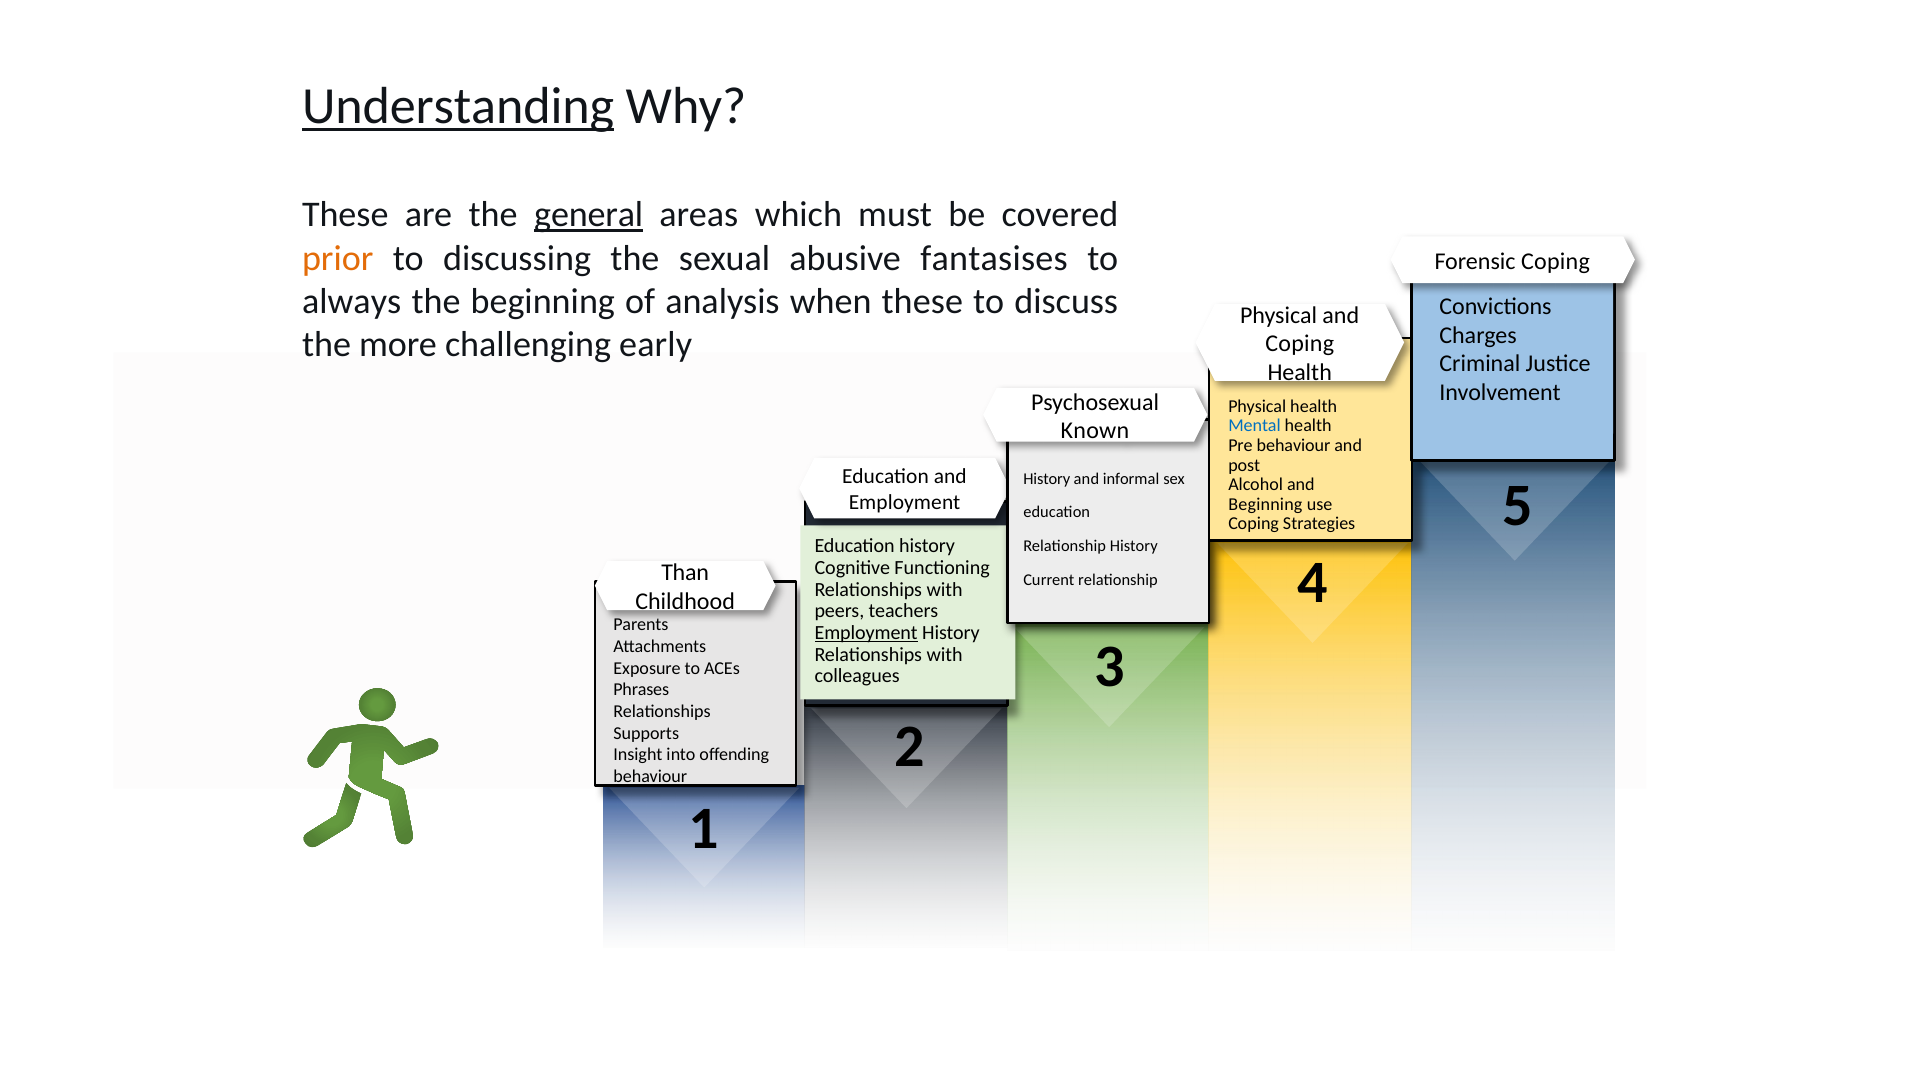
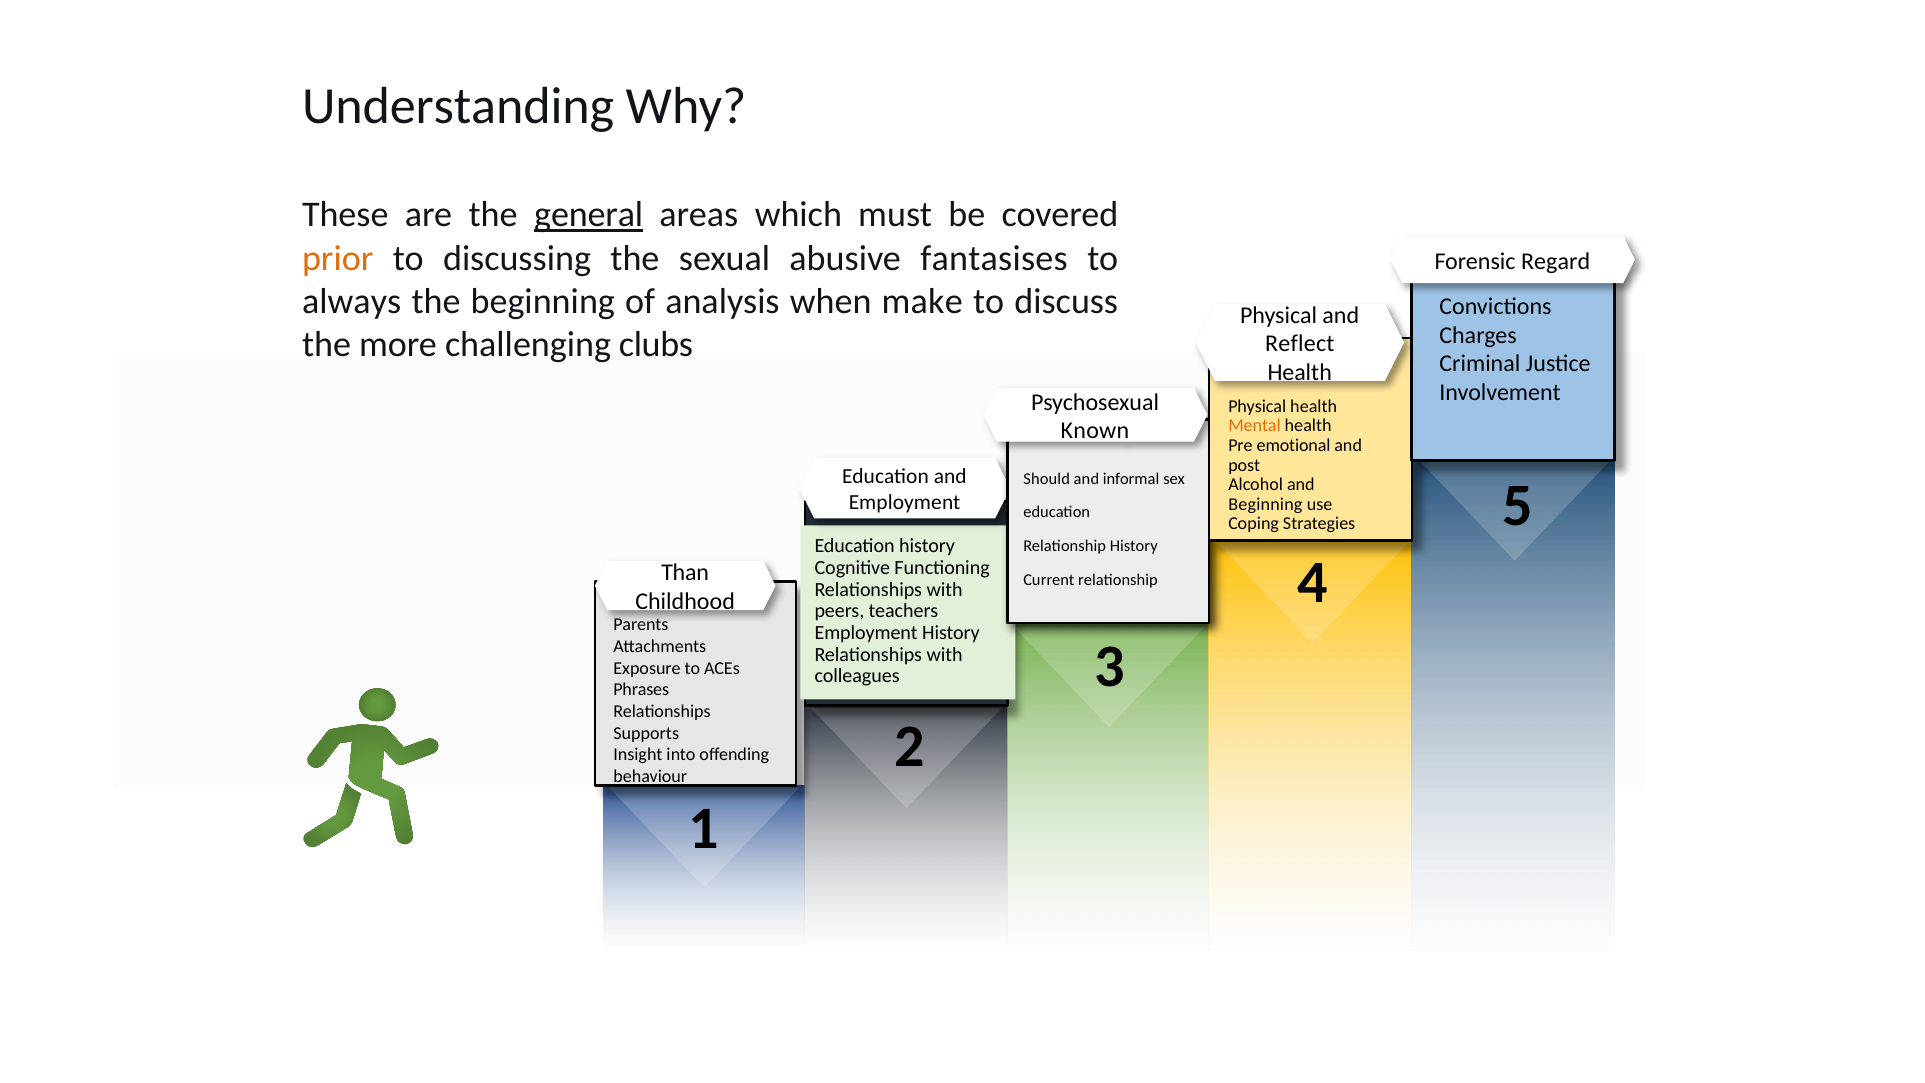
Understanding underline: present -> none
Forensic Coping: Coping -> Regard
when these: these -> make
early: early -> clubs
Coping at (1300, 344): Coping -> Reflect
Mental colour: blue -> orange
Pre behaviour: behaviour -> emotional
History at (1047, 479): History -> Should
Employment at (866, 633) underline: present -> none
